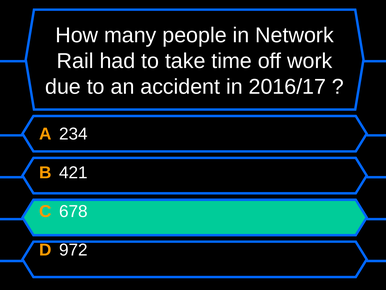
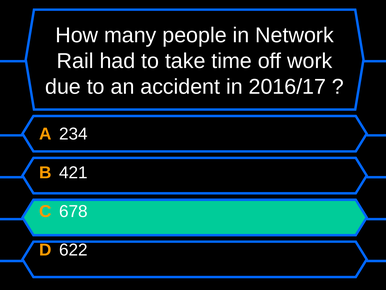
972: 972 -> 622
